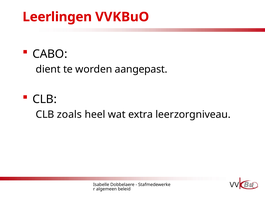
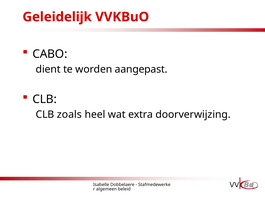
Leerlingen: Leerlingen -> Geleidelijk
leerzorgniveau: leerzorgniveau -> doorverwijzing
